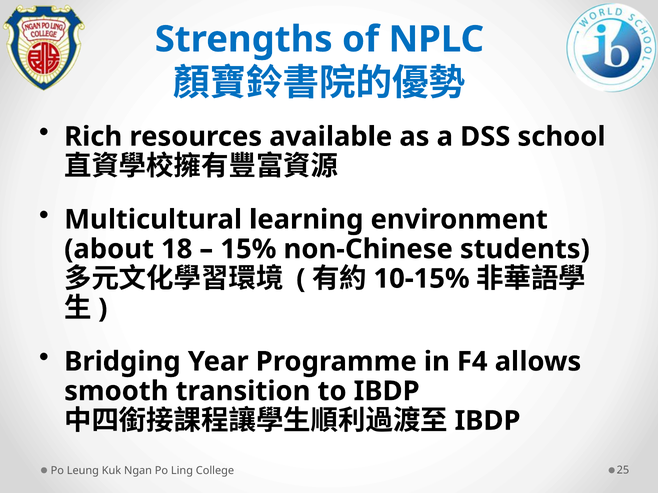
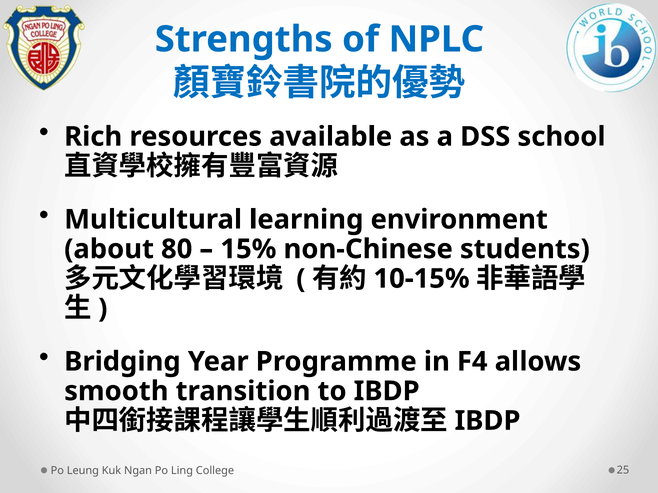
18: 18 -> 80
